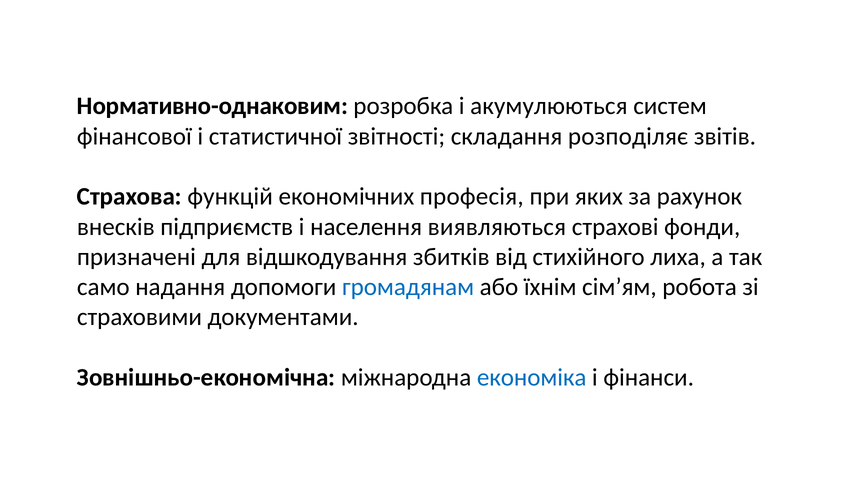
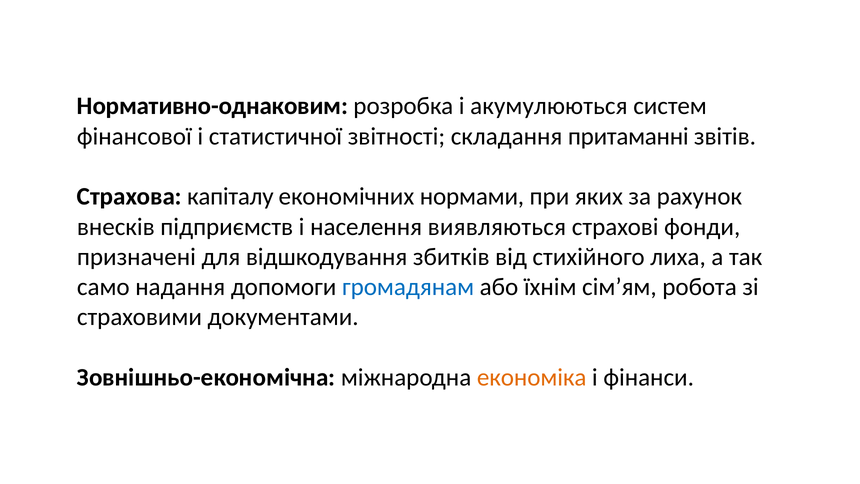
розподіляє: розподіляє -> притаманні
функцій: функцій -> капіталу
професія: професія -> нормами
економіка colour: blue -> orange
